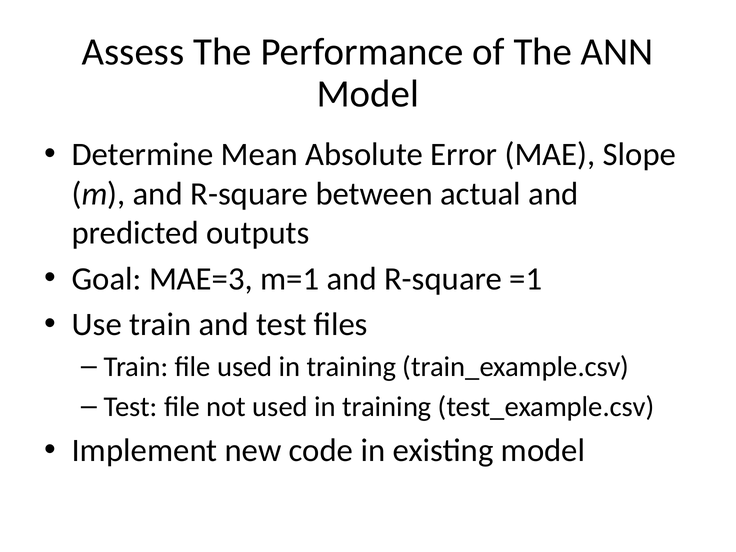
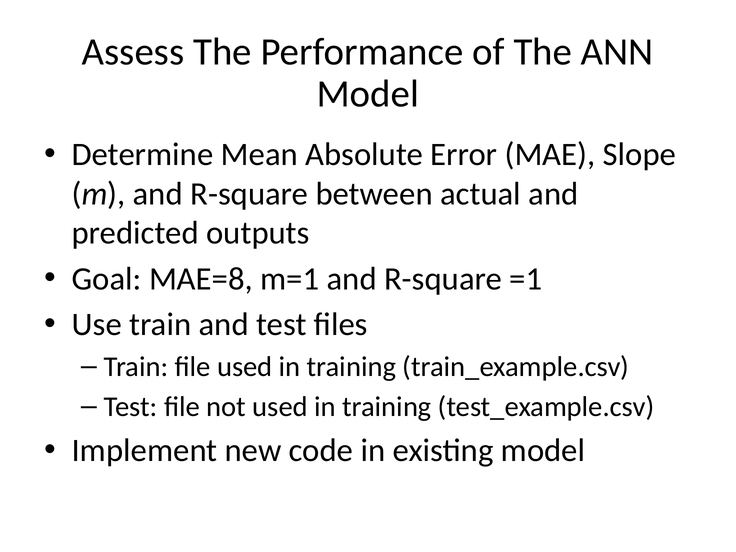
MAE=3: MAE=3 -> MAE=8
